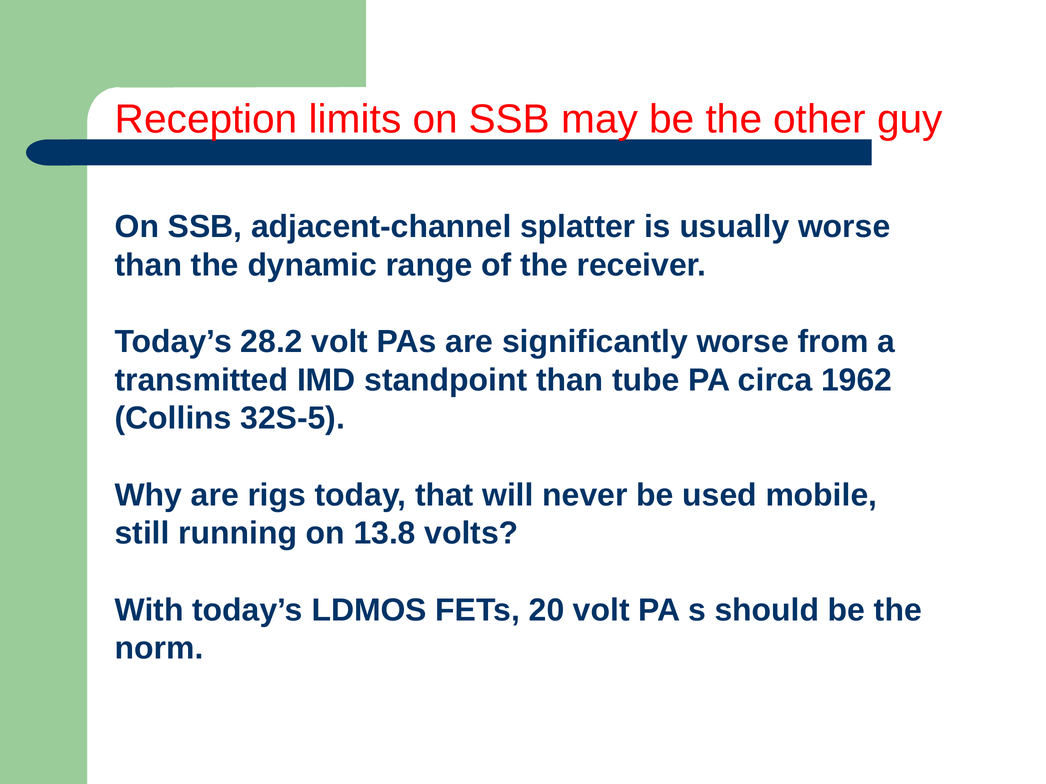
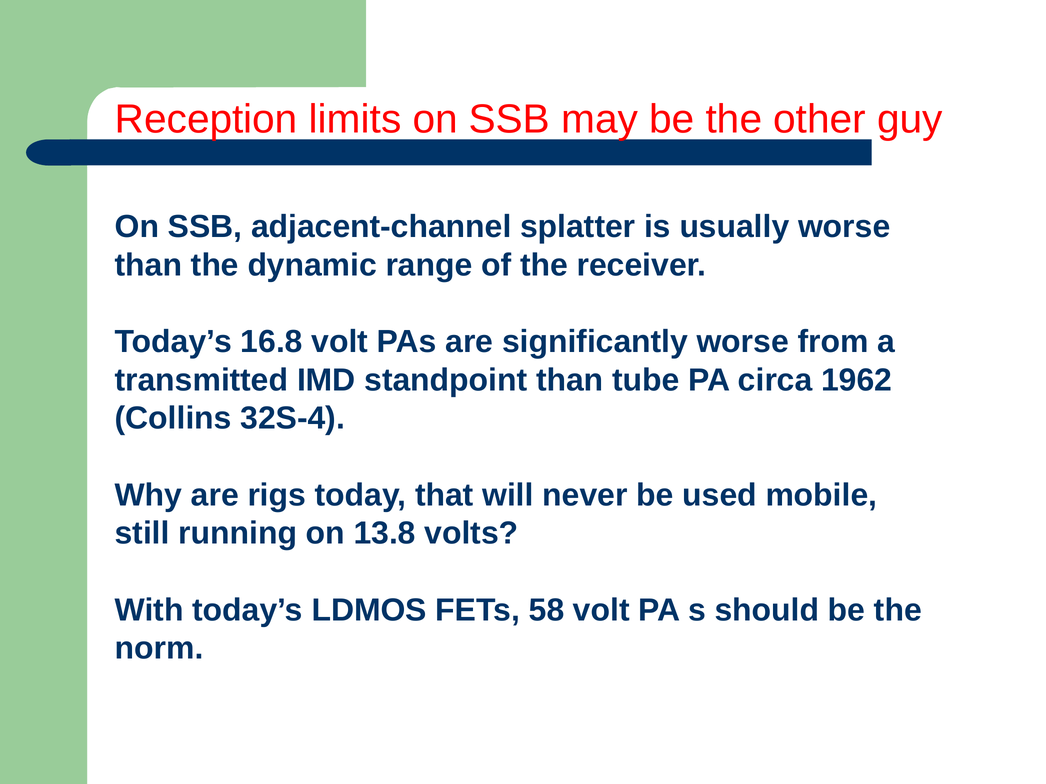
28.2: 28.2 -> 16.8
32S-5: 32S-5 -> 32S-4
20: 20 -> 58
